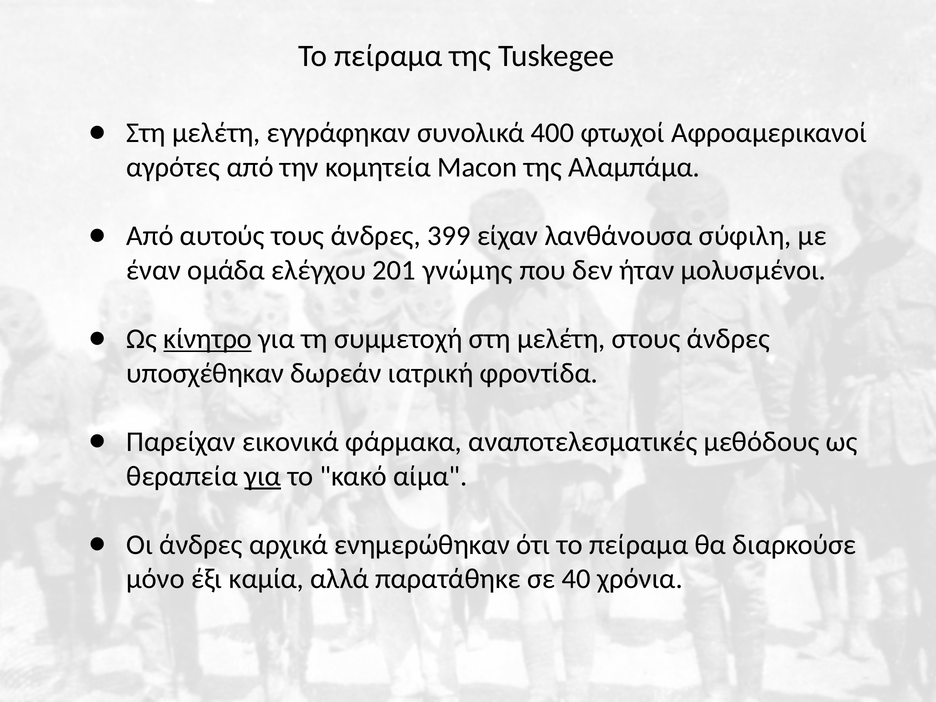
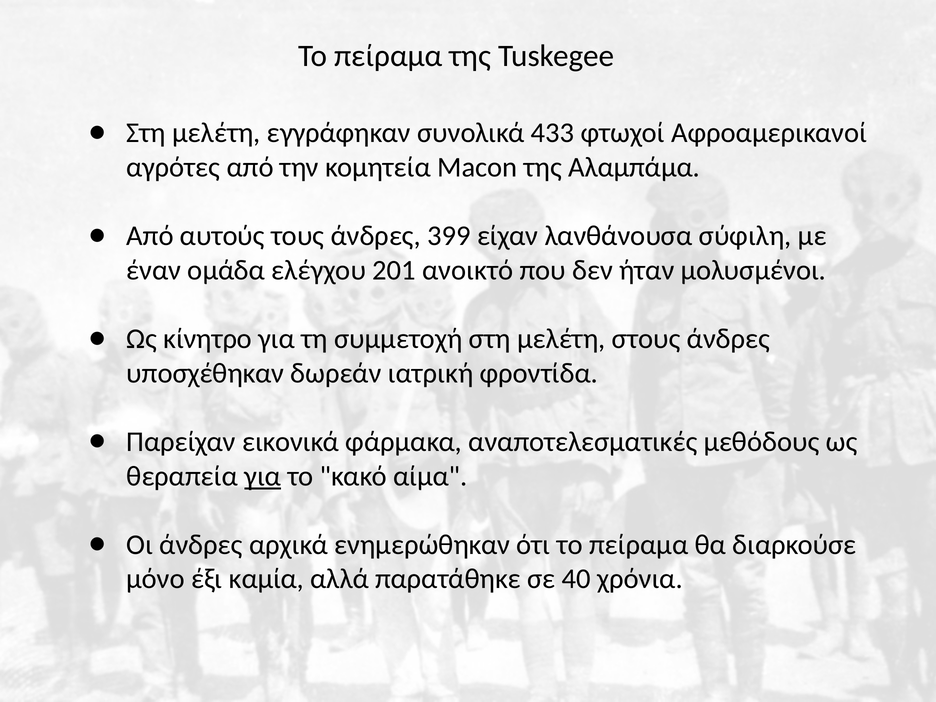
400: 400 -> 433
γνώμης: γνώμης -> ανοικτό
κίνητρο underline: present -> none
